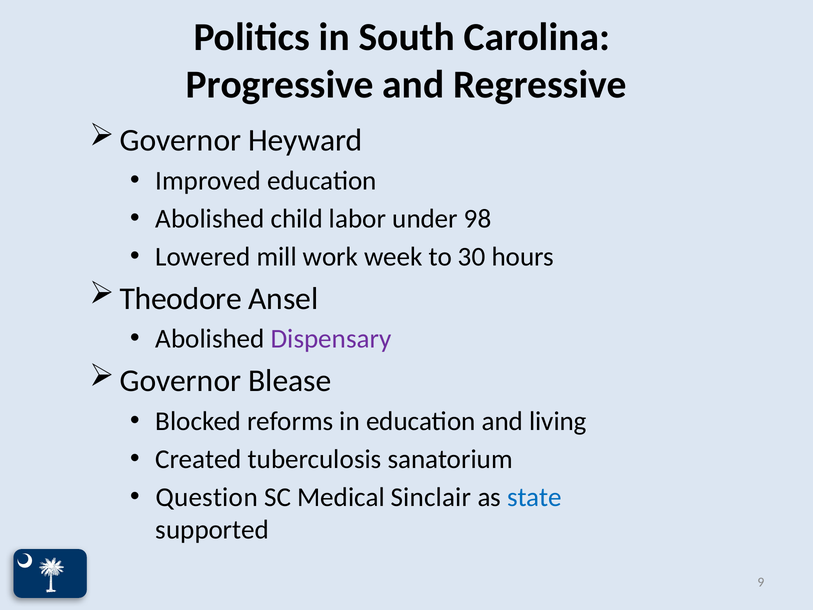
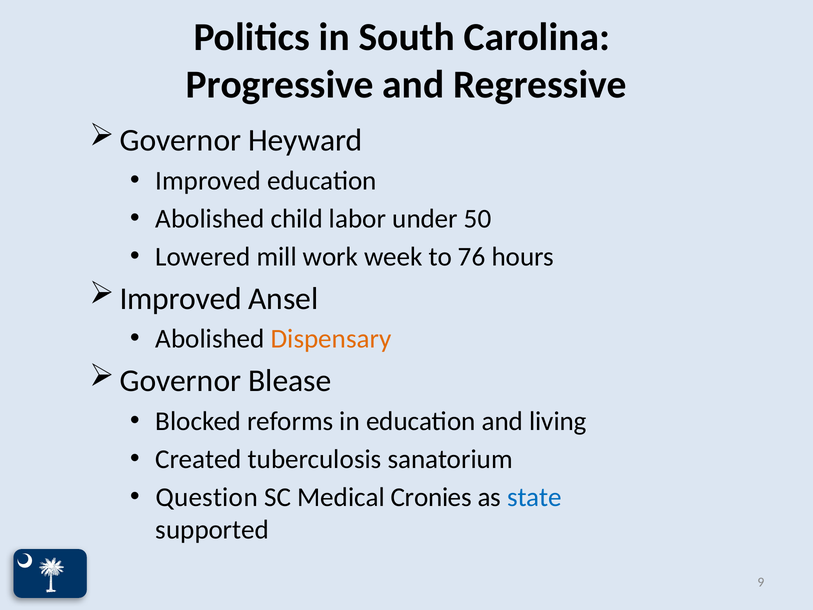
98: 98 -> 50
30: 30 -> 76
Theodore at (181, 299): Theodore -> Improved
Dispensary colour: purple -> orange
Sinclair: Sinclair -> Cronies
